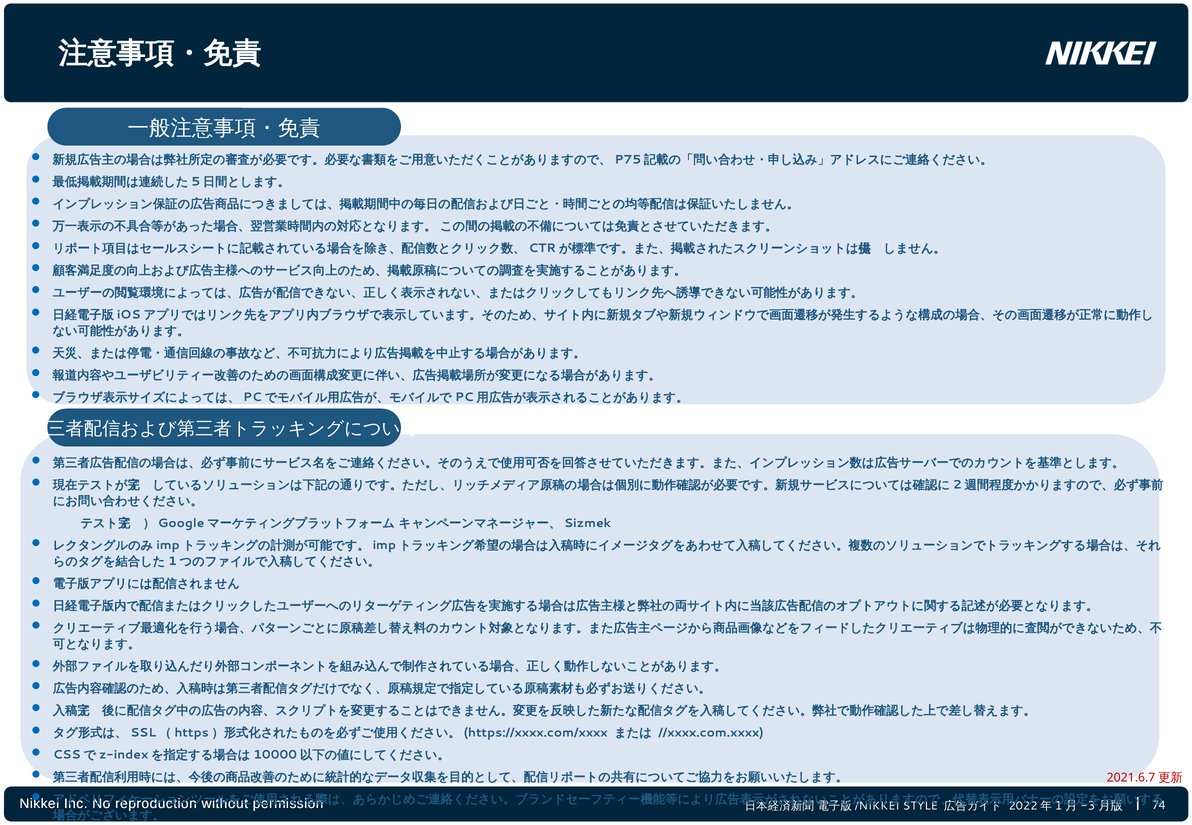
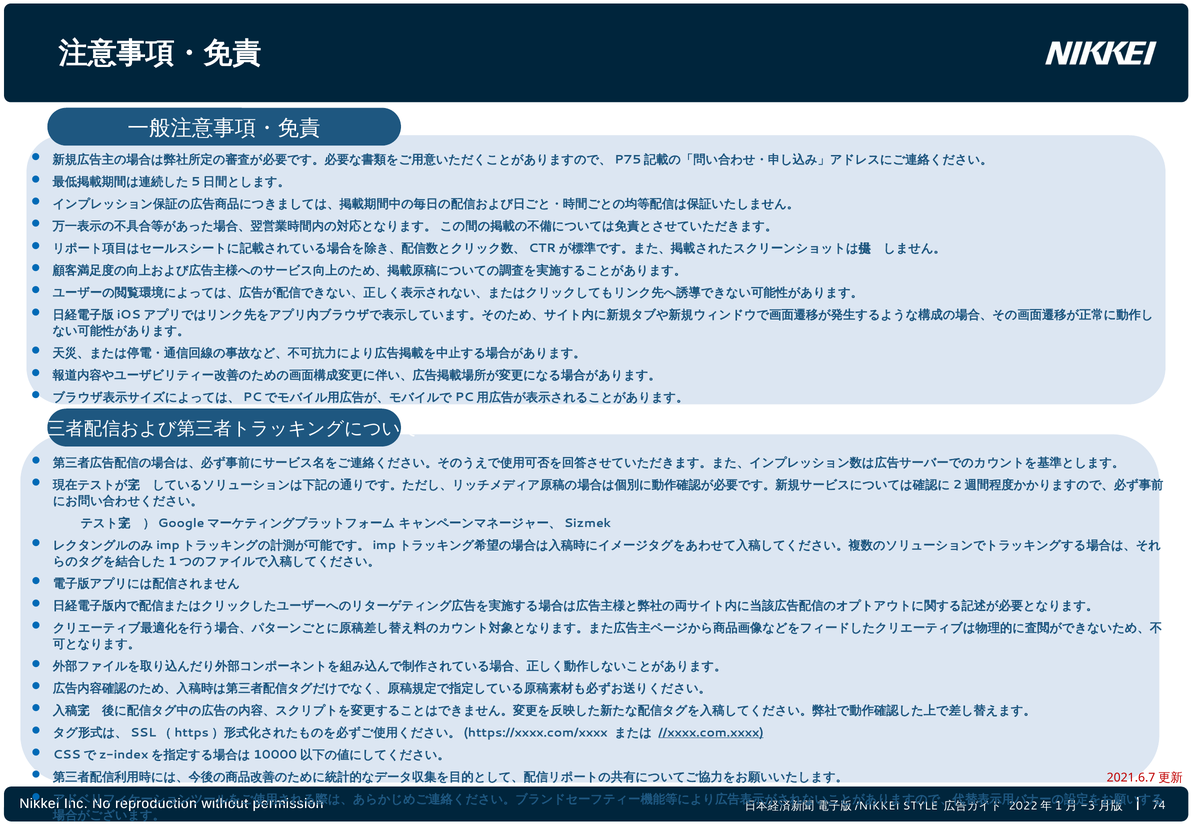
//xxxx.com.xxxx underline: none -> present
